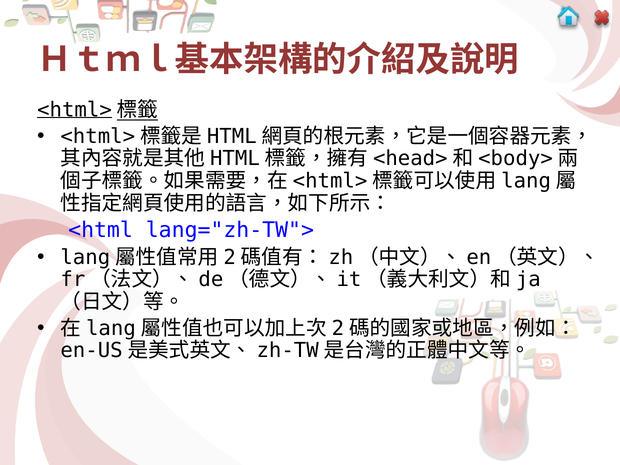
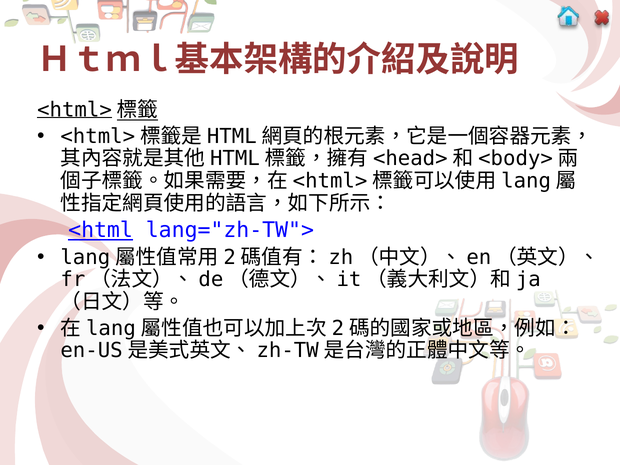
<html underline: none -> present
